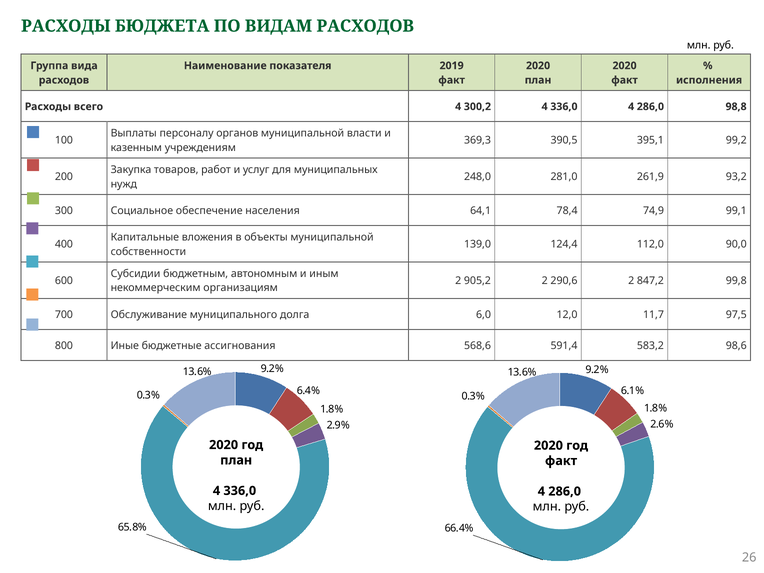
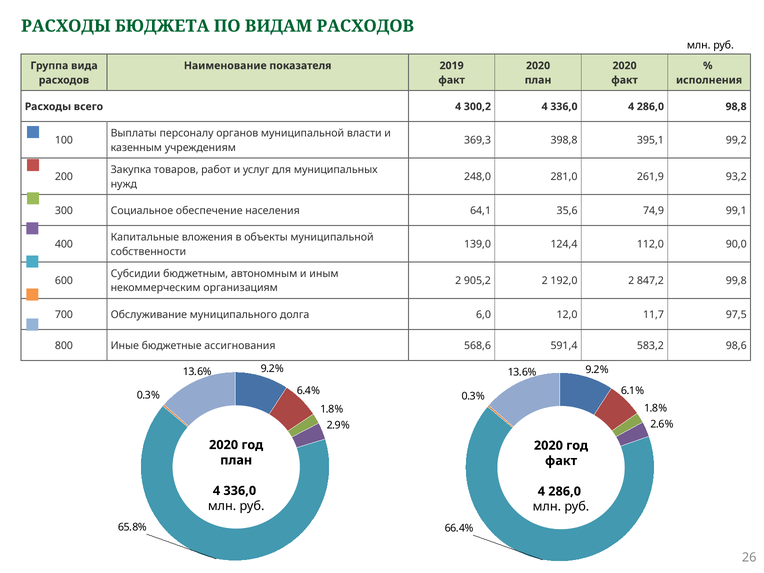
390,5: 390,5 -> 398,8
78,4: 78,4 -> 35,6
290,6: 290,6 -> 192,0
